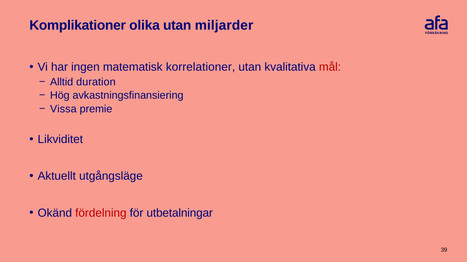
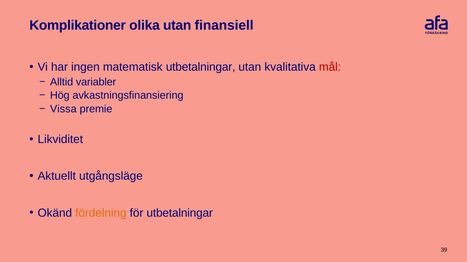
miljarder: miljarder -> finansiell
matematisk korrelationer: korrelationer -> utbetalningar
duration: duration -> variabler
fördelning colour: red -> orange
